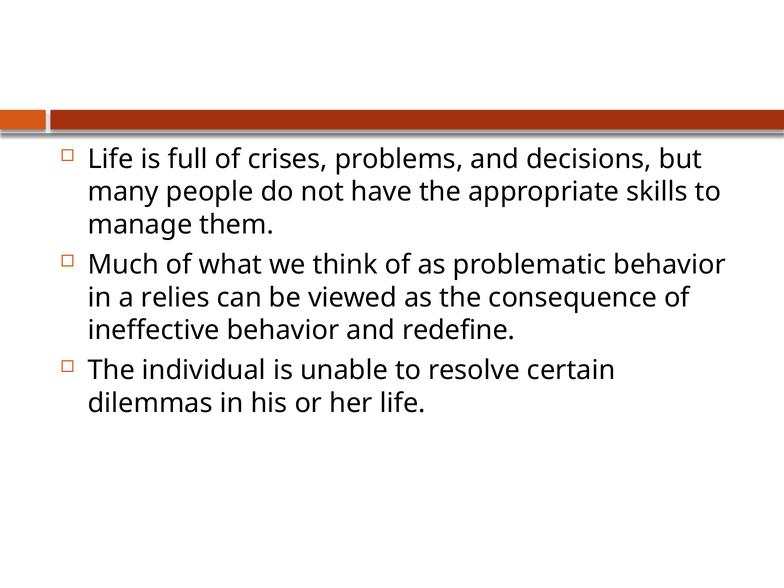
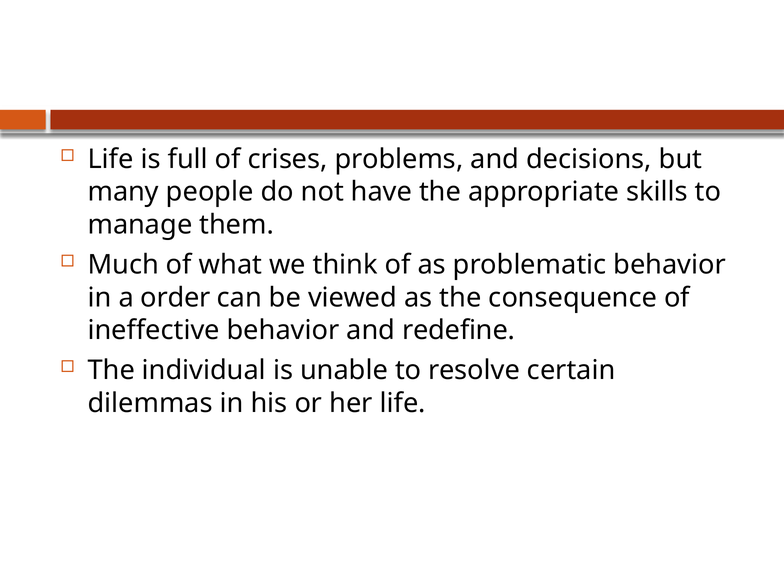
relies: relies -> order
